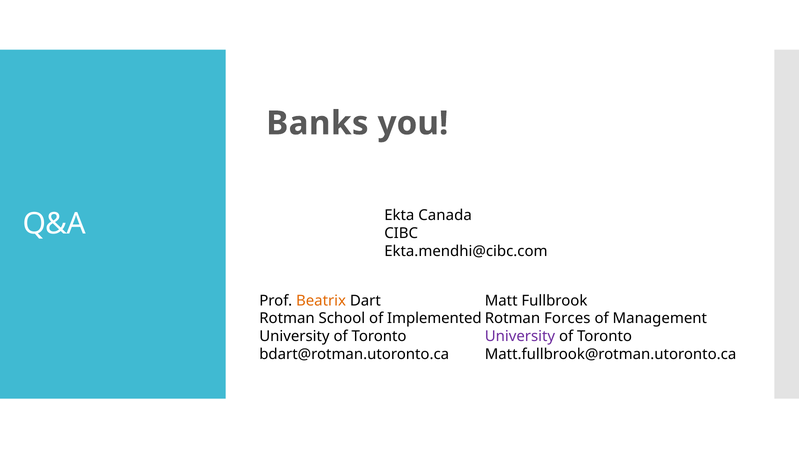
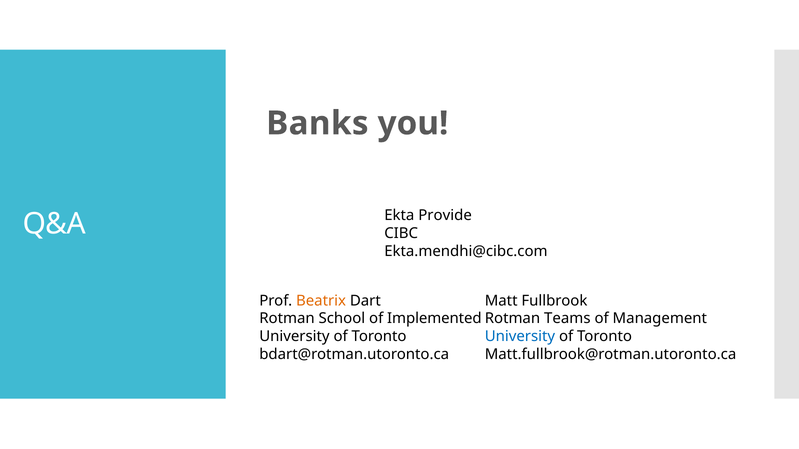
Canada: Canada -> Provide
Forces: Forces -> Teams
University at (520, 337) colour: purple -> blue
